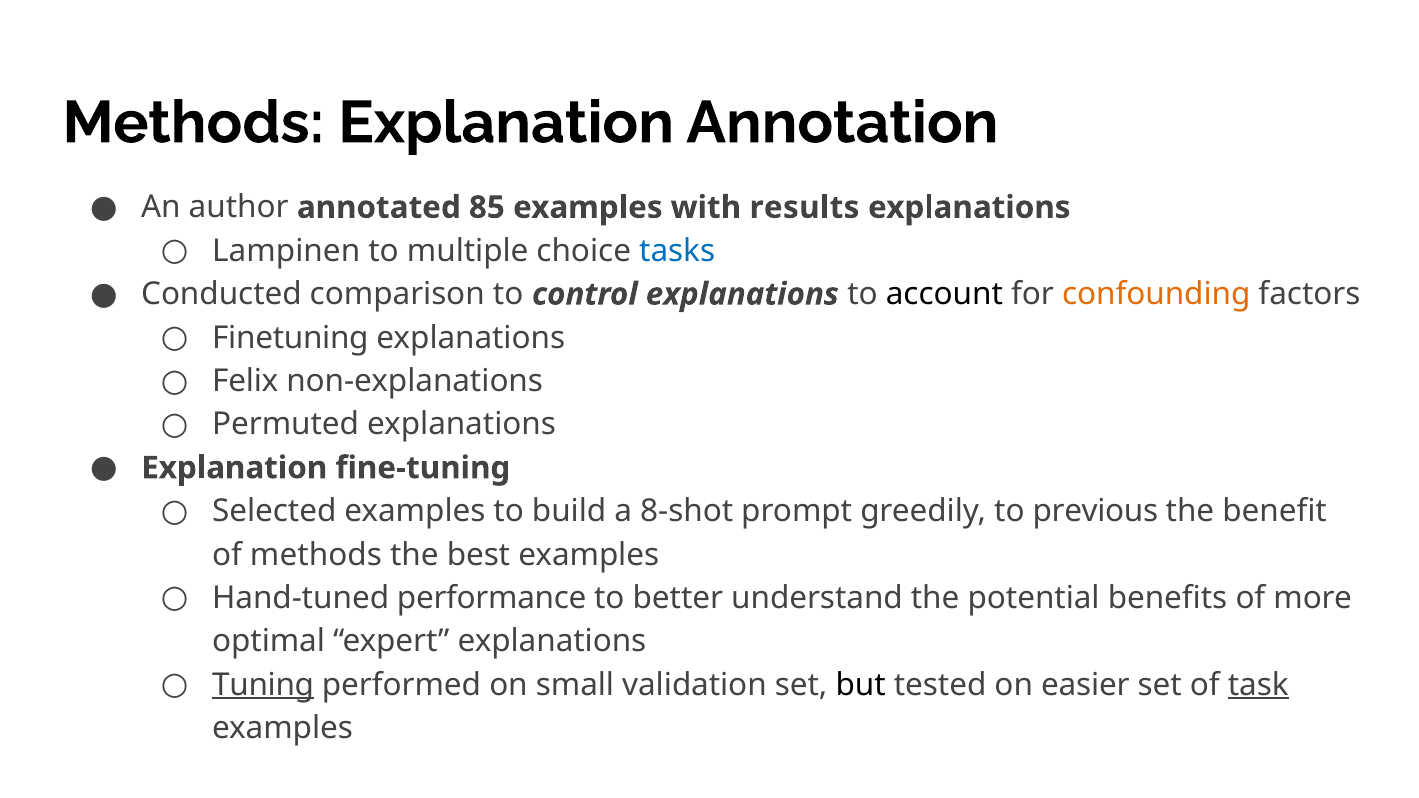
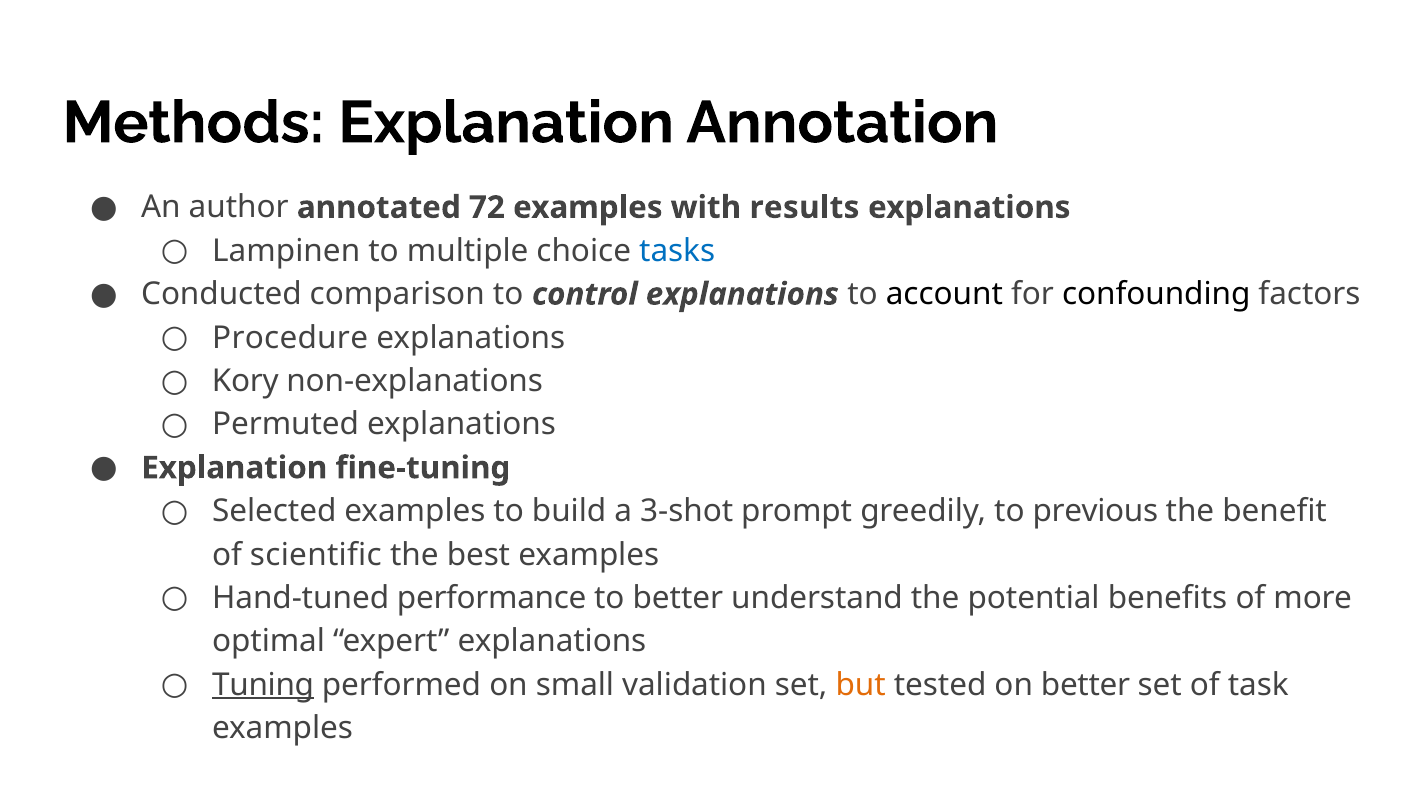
85: 85 -> 72
confounding colour: orange -> black
Finetuning: Finetuning -> Procedure
Felix: Felix -> Kory
8-shot: 8-shot -> 3-shot
of methods: methods -> scientific
but colour: black -> orange
on easier: easier -> better
task underline: present -> none
